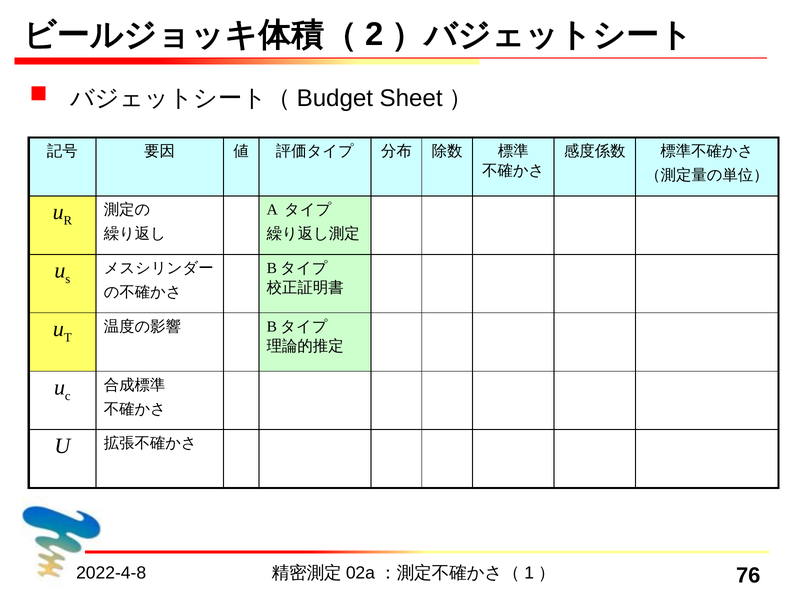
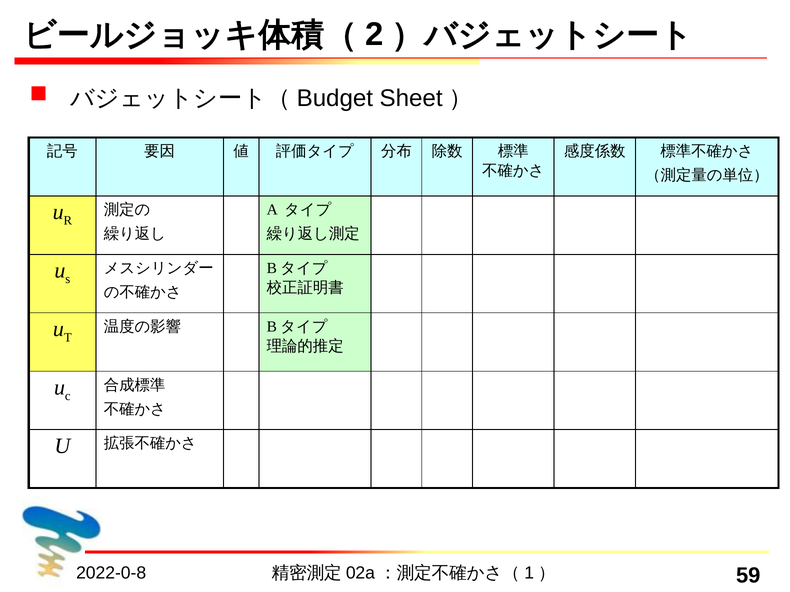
2022-4-8: 2022-4-8 -> 2022-0-8
76: 76 -> 59
